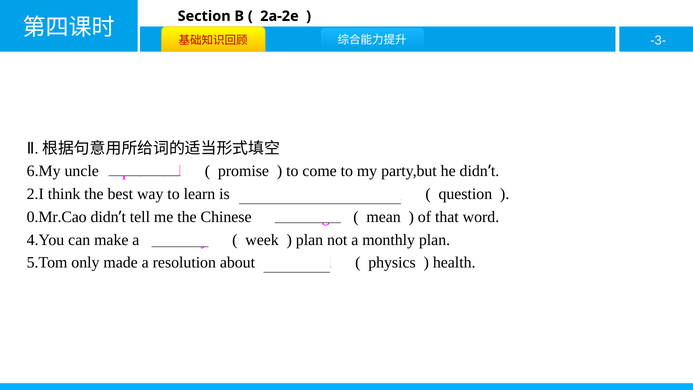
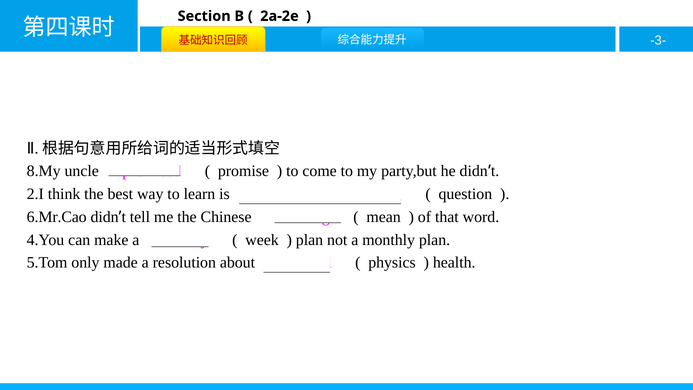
6.My: 6.My -> 8.My
0.Mr.Cao: 0.Mr.Cao -> 6.Mr.Cao
